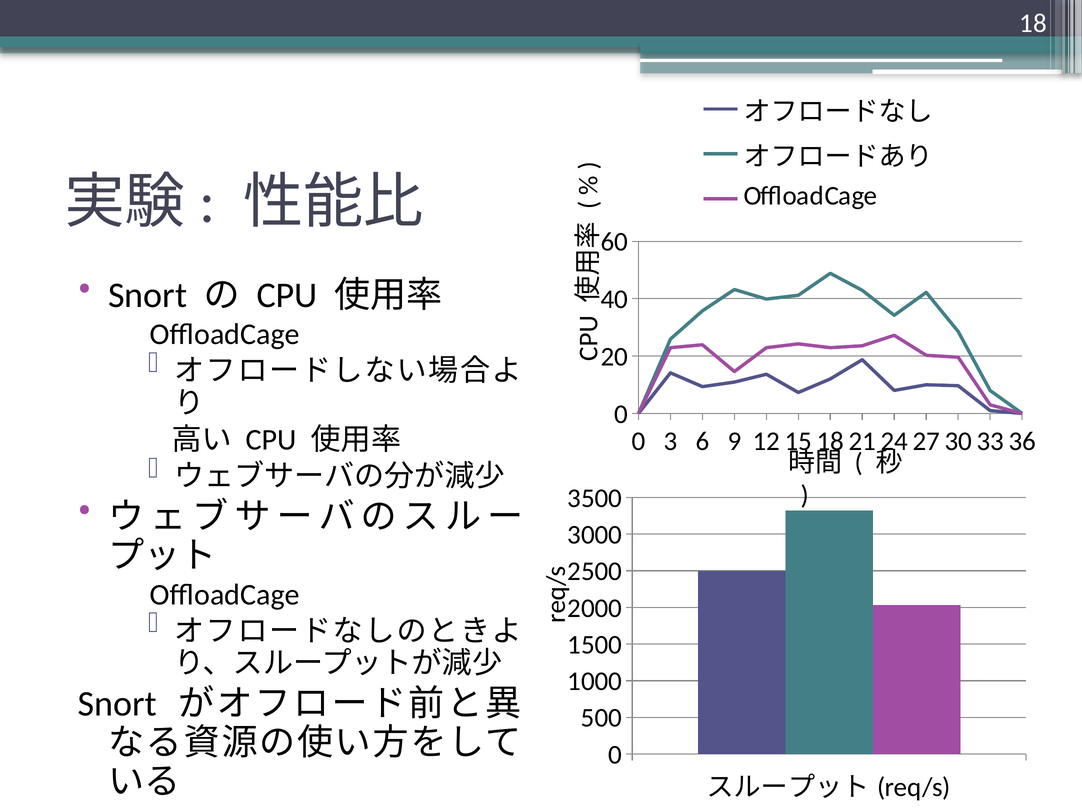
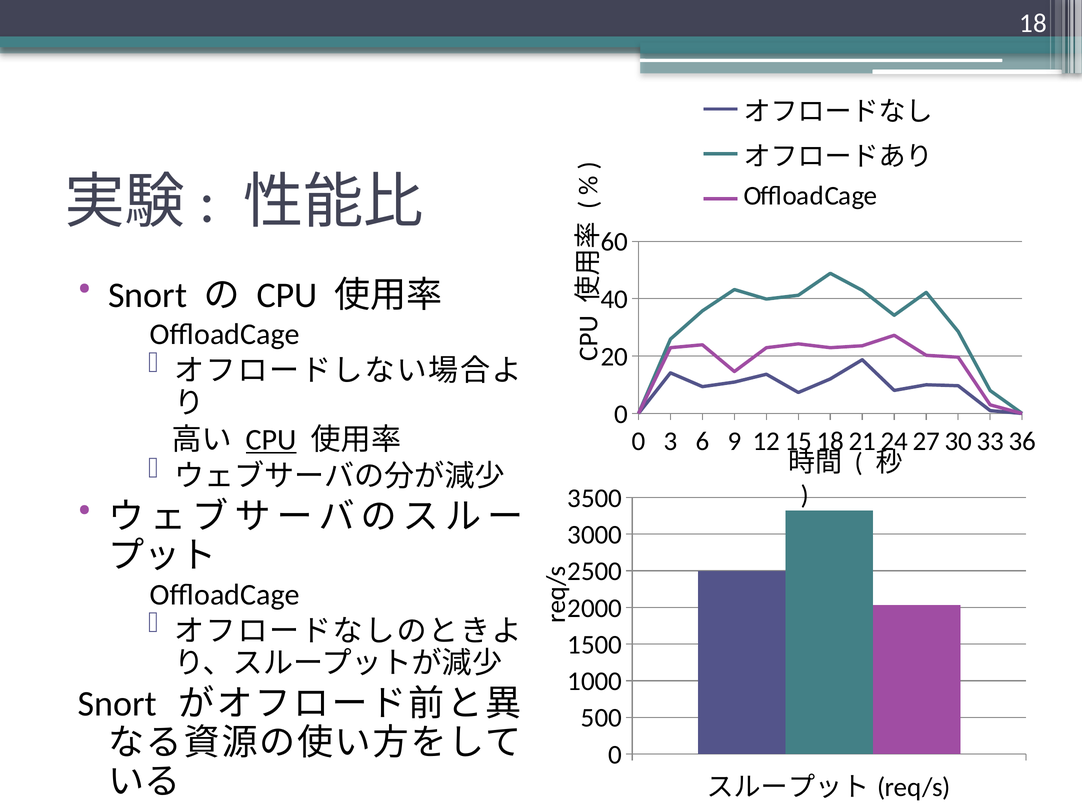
CPU at (271, 440) underline: none -> present
